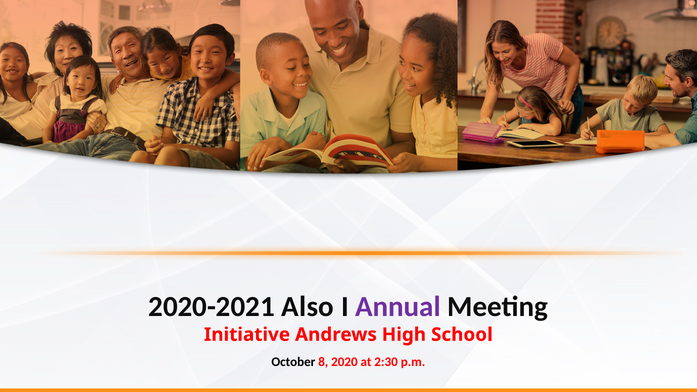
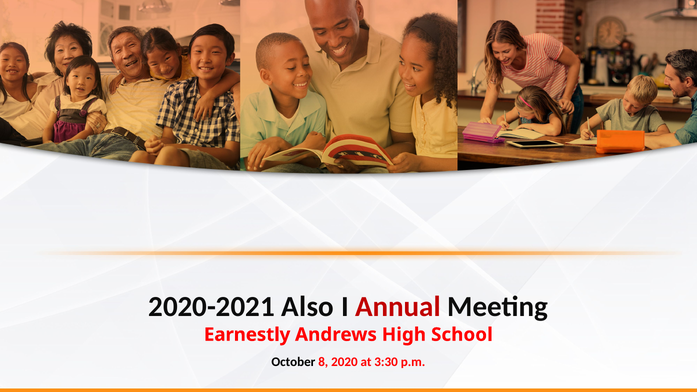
Annual colour: purple -> red
Initiative: Initiative -> Earnestly
2:30: 2:30 -> 3:30
